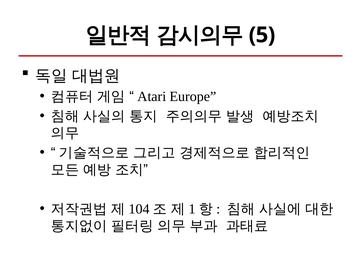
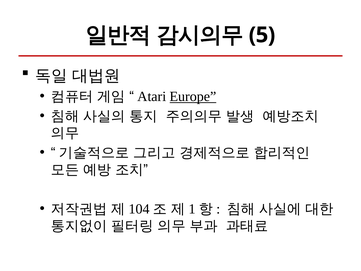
Europe underline: none -> present
